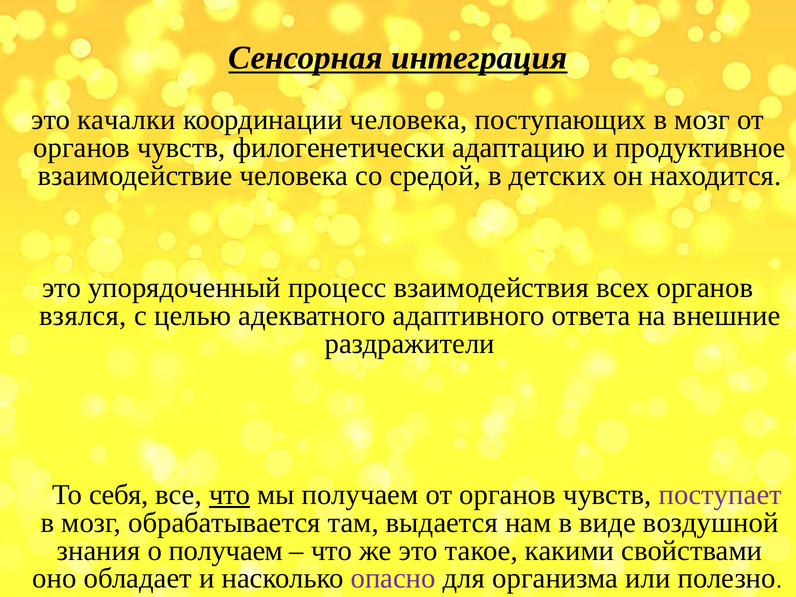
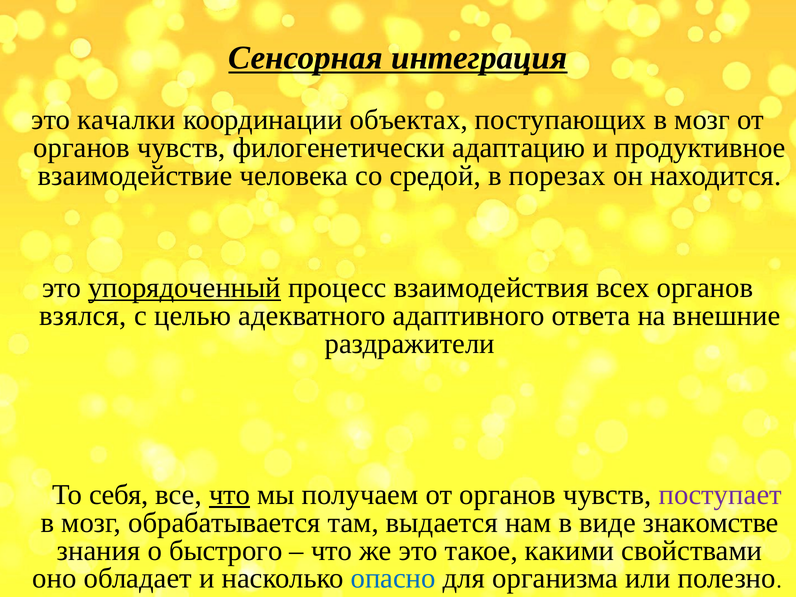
координации человека: человека -> объектах
детских: детских -> порезах
упорядоченный underline: none -> present
воздушной: воздушной -> знакомстве
о получаем: получаем -> быстрого
опасно colour: purple -> blue
